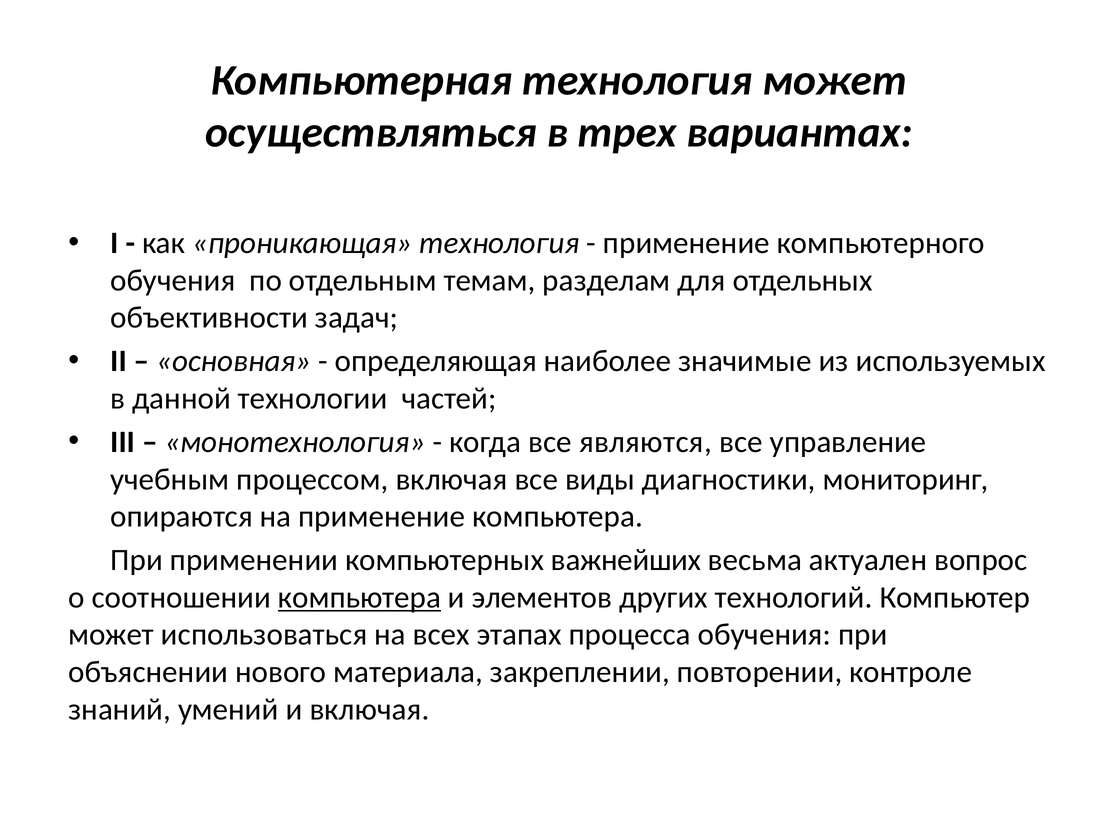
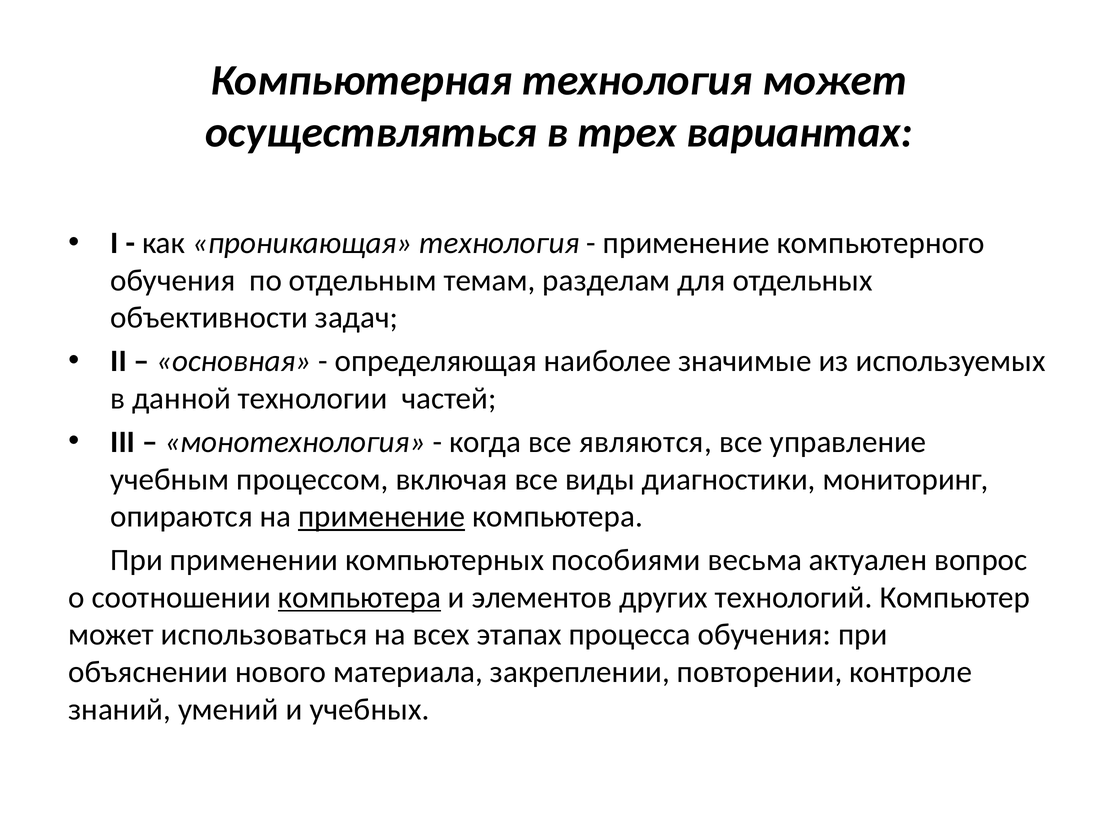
применение at (382, 517) underline: none -> present
важнейших: важнейших -> пособиями
и включая: включая -> учебных
